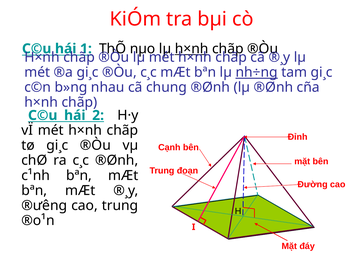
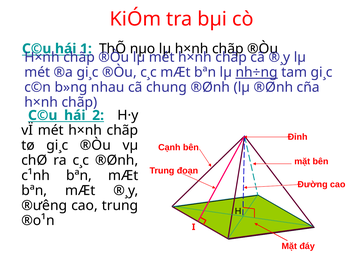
h×nh at (192, 49) underline: present -> none
